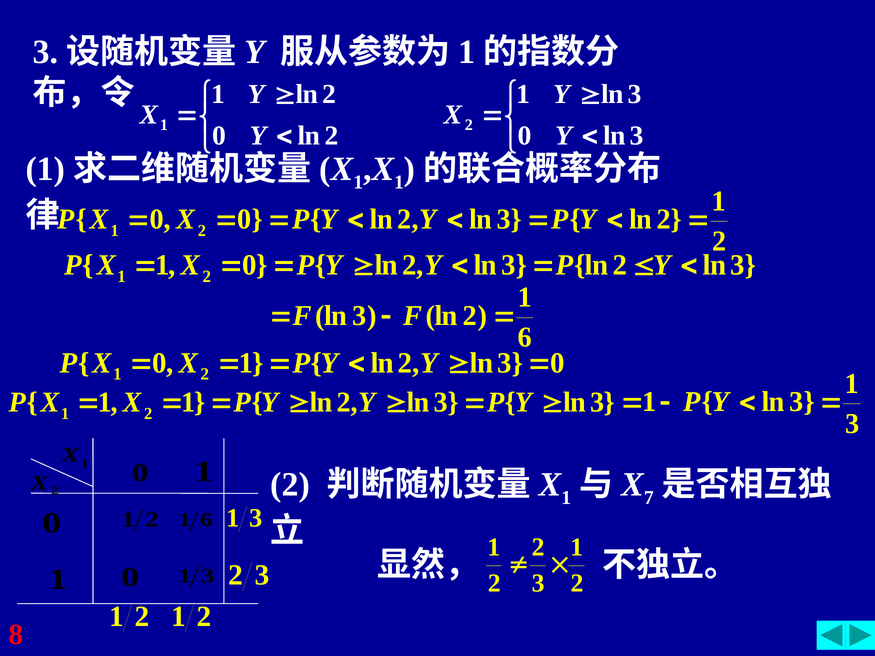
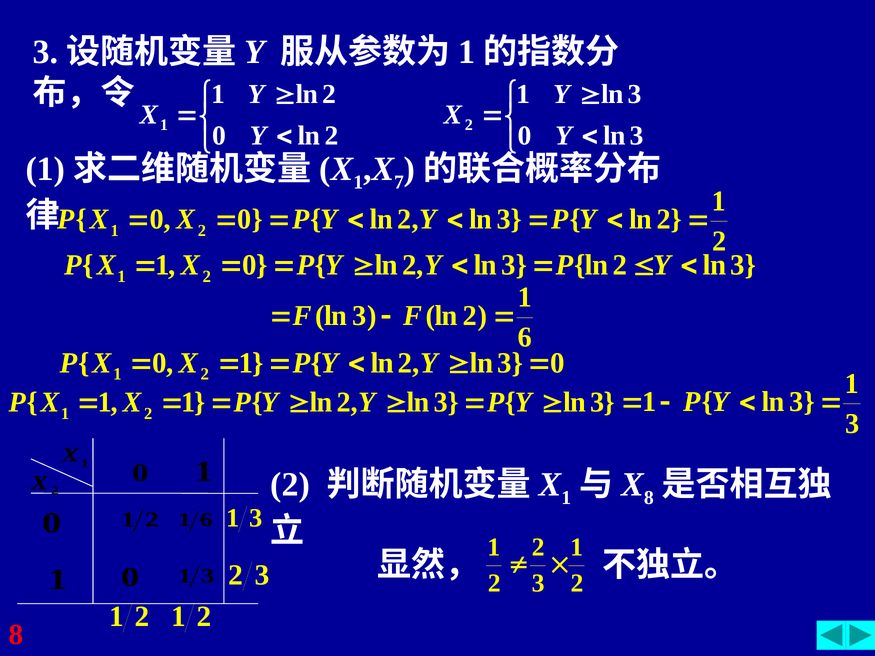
1 at (399, 182): 1 -> 7
7 at (649, 498): 7 -> 8
